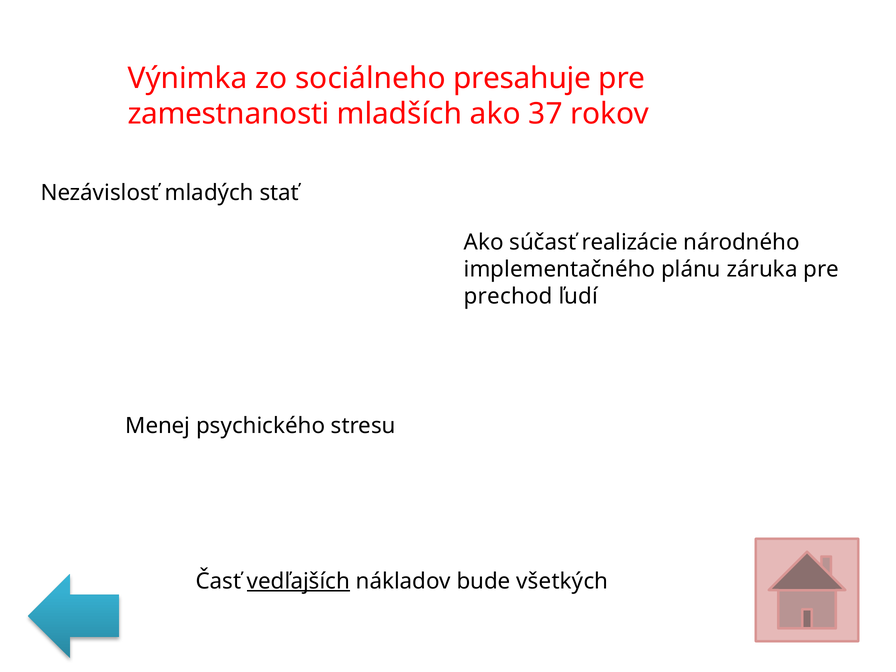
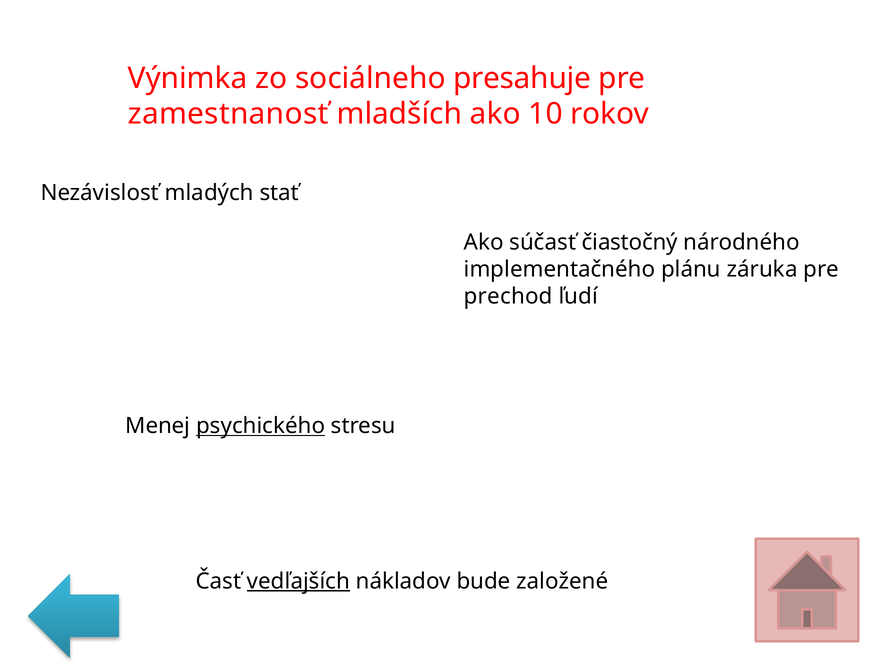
zamestnanosti: zamestnanosti -> zamestnanosť
37: 37 -> 10
realizácie: realizácie -> čiastočný
psychického underline: none -> present
všetkých: všetkých -> založené
